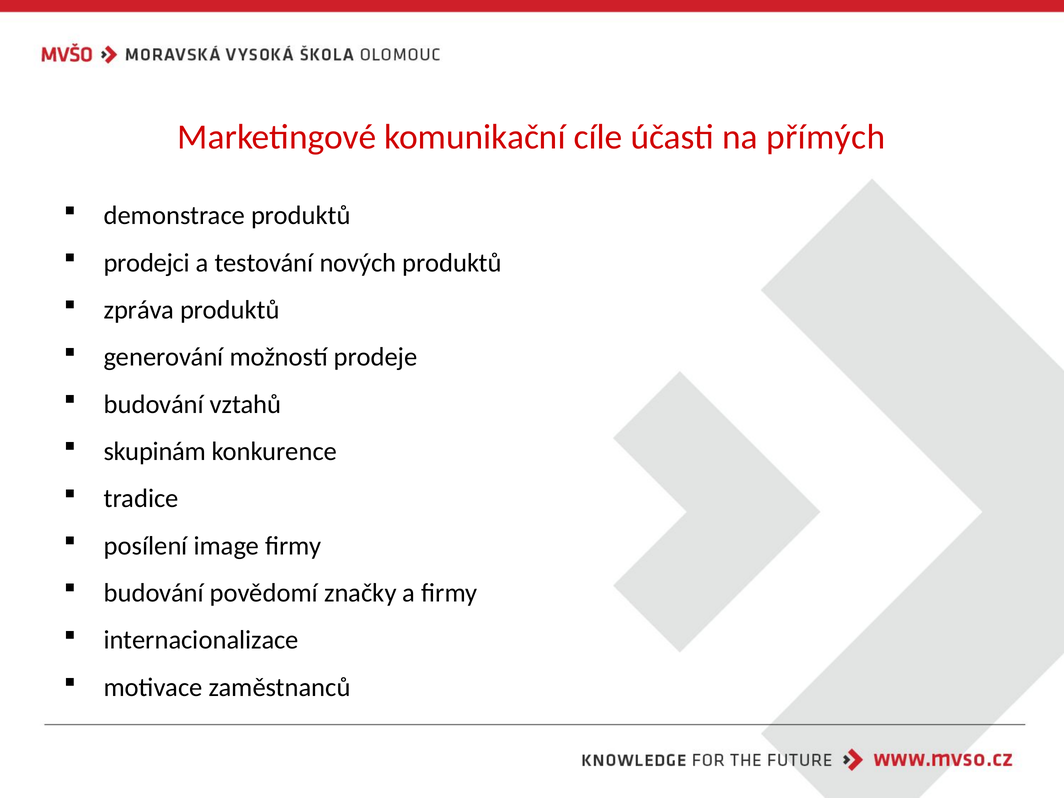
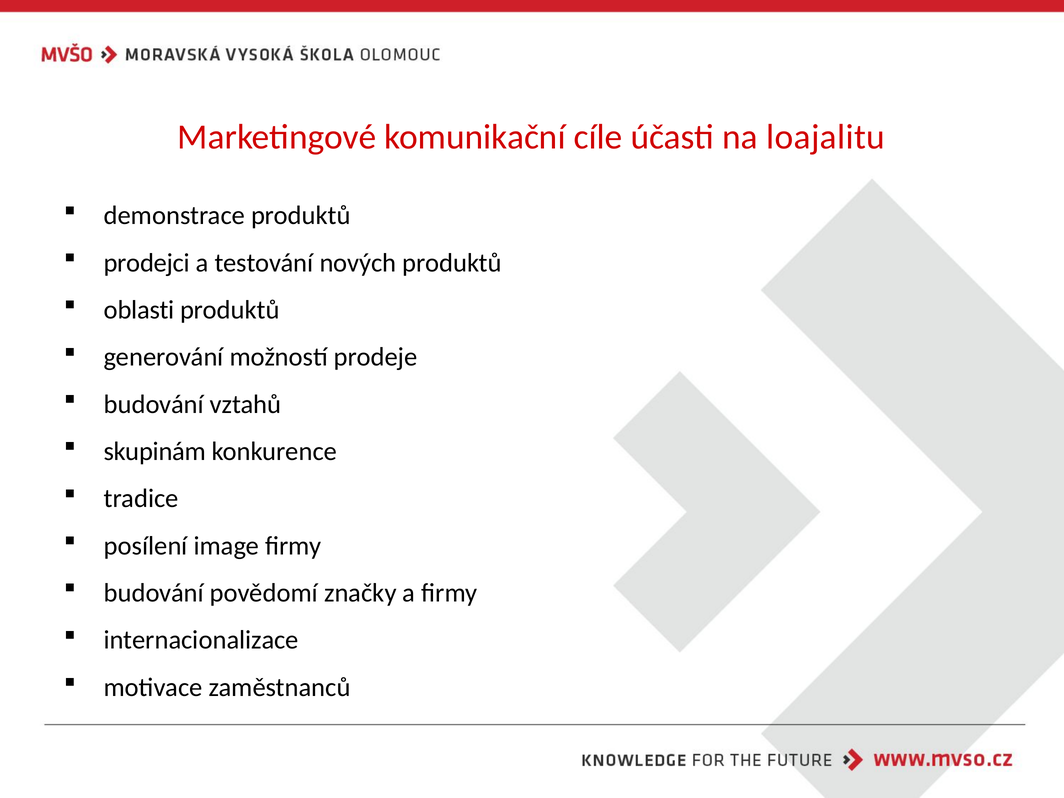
přímých: přímých -> loajalitu
zpráva: zpráva -> oblasti
